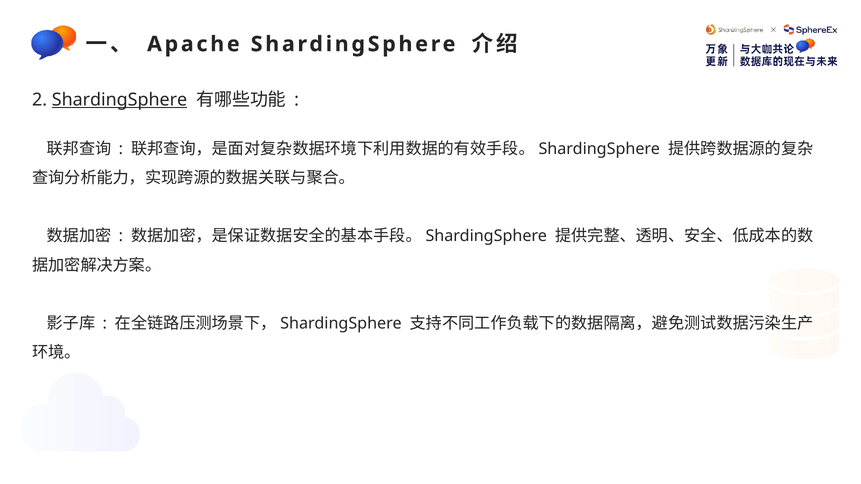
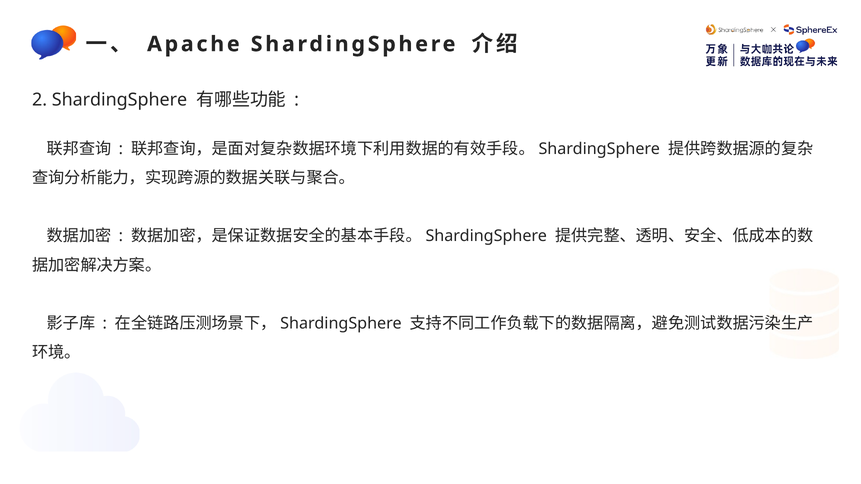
ShardingSphere at (120, 100) underline: present -> none
